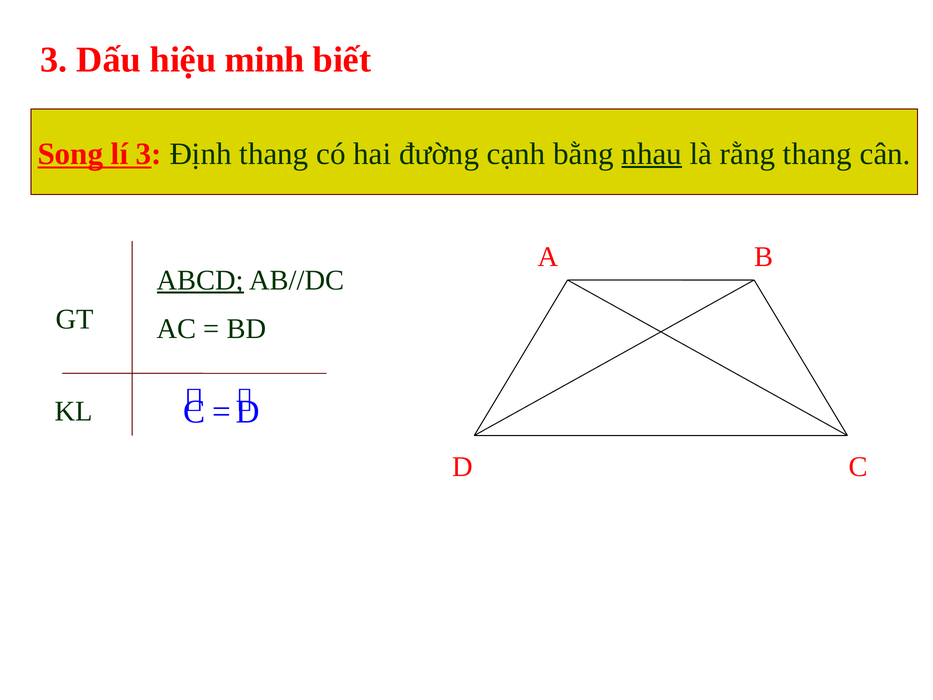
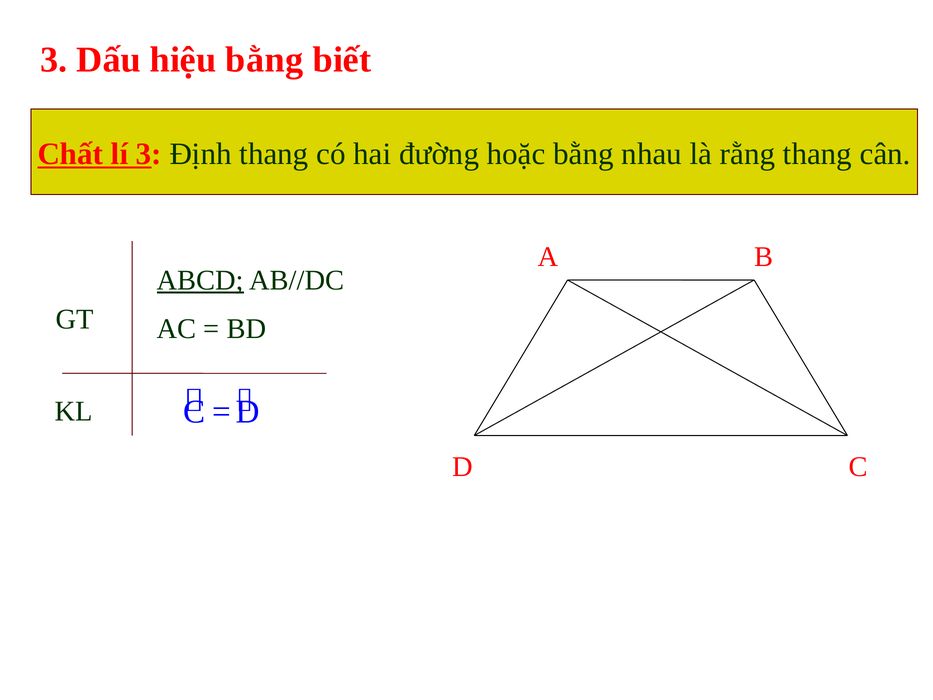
hiệu minh: minh -> bằng
Song: Song -> Chất
cạnh: cạnh -> hoặc
nhau underline: present -> none
